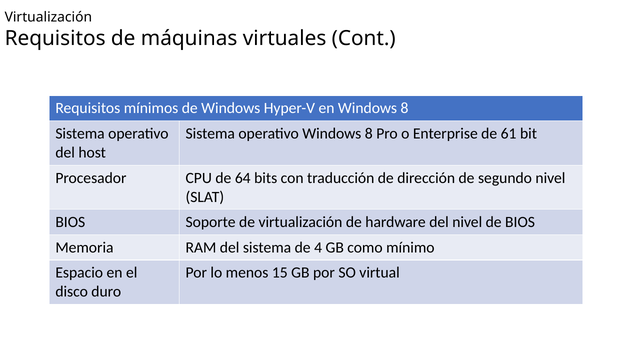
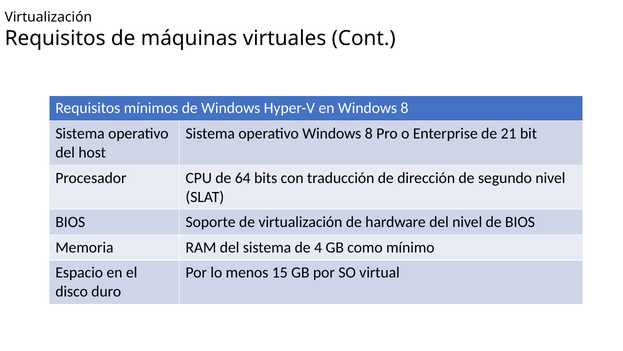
61: 61 -> 21
